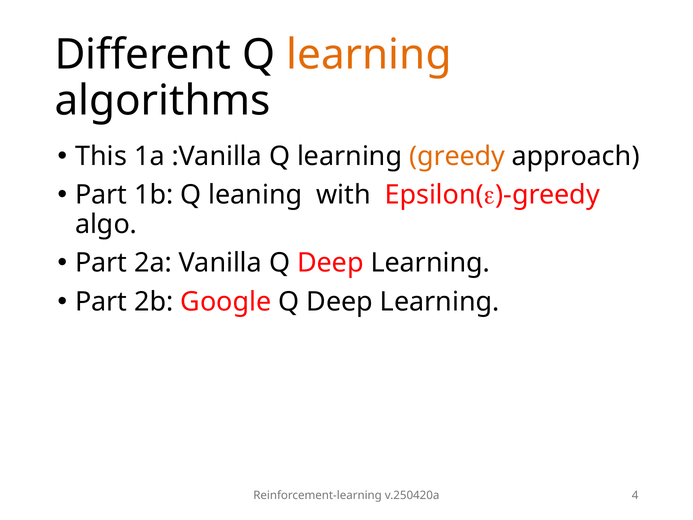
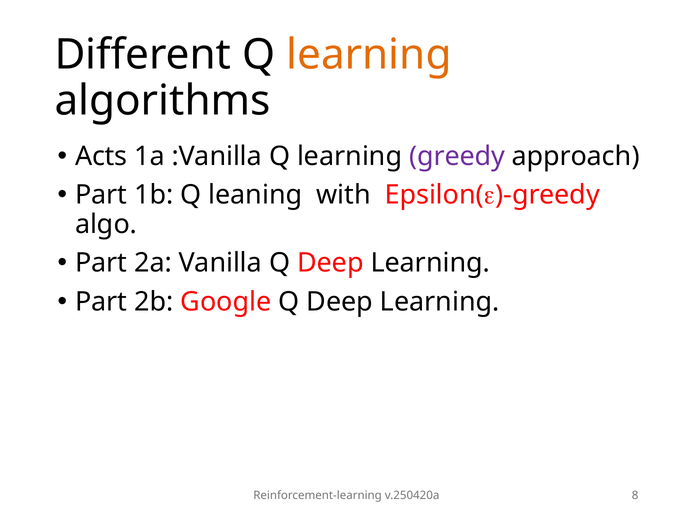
This: This -> Acts
greedy colour: orange -> purple
4: 4 -> 8
